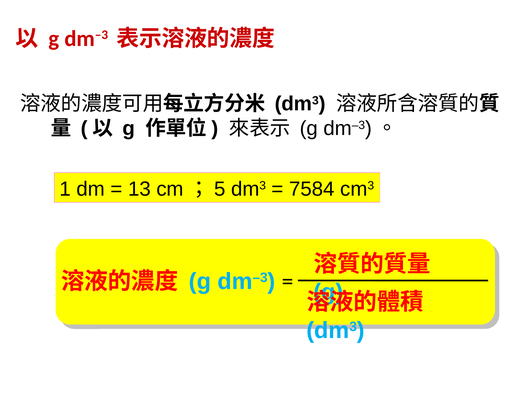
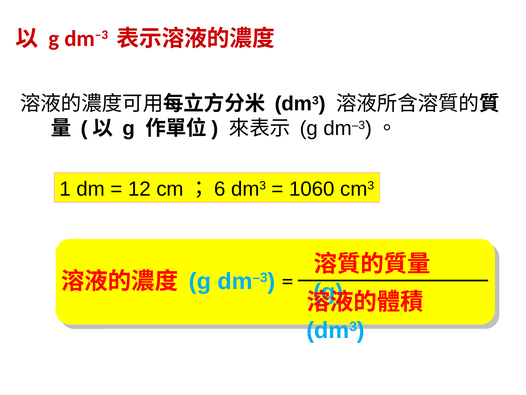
13: 13 -> 12
5: 5 -> 6
7584: 7584 -> 1060
